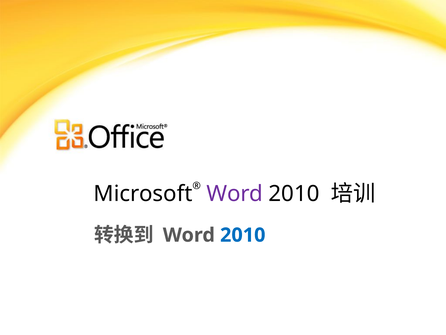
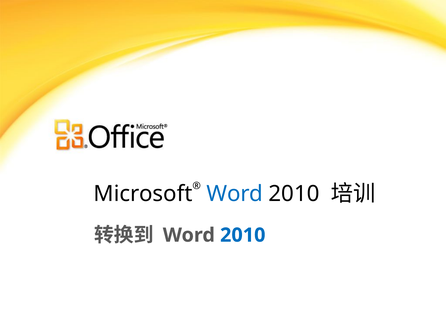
Word at (235, 193) colour: purple -> blue
